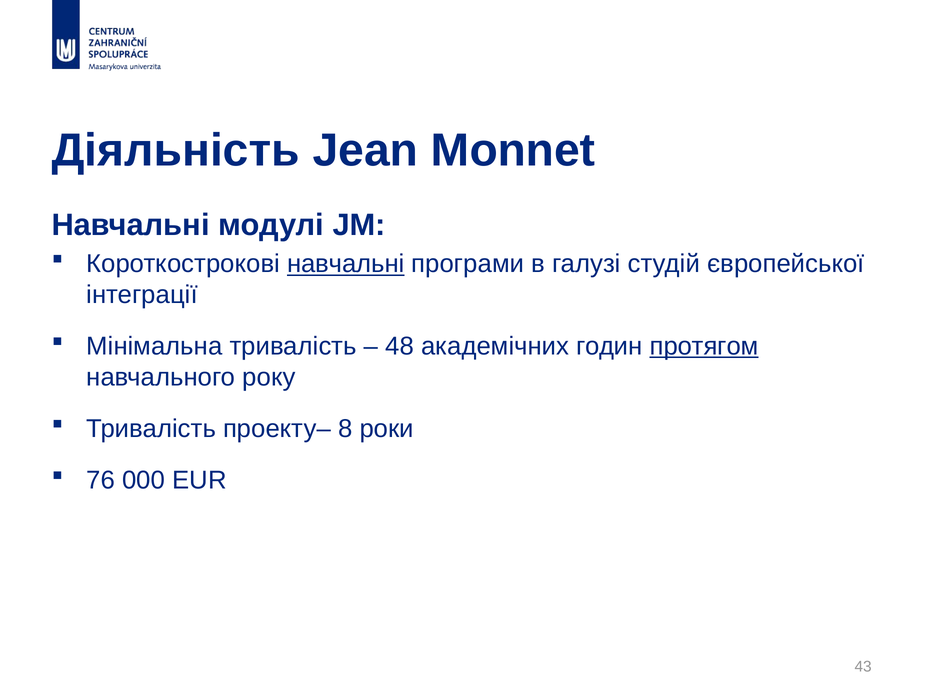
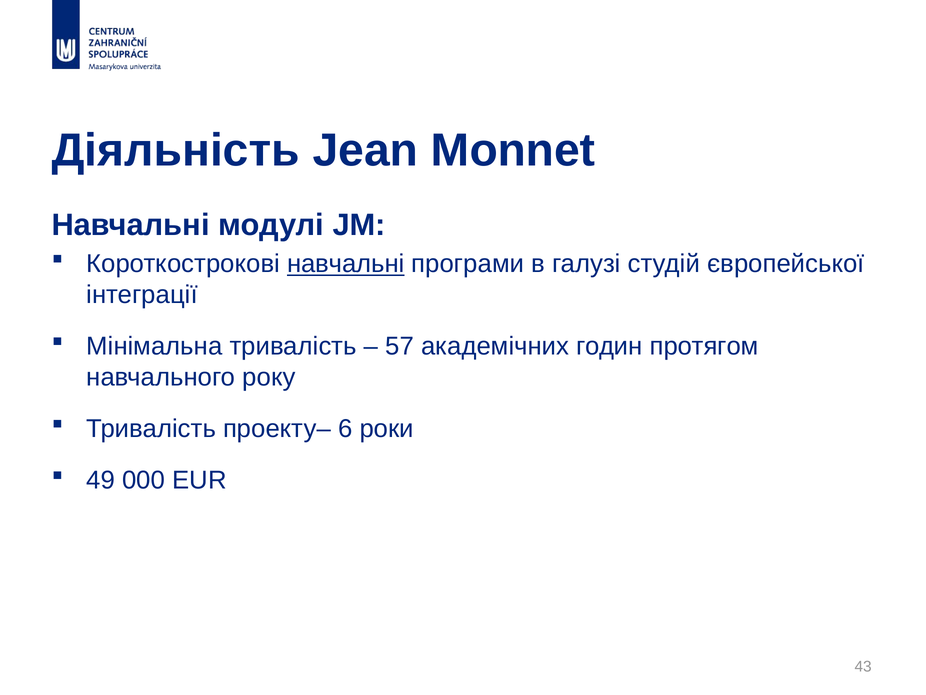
48: 48 -> 57
протягом underline: present -> none
8: 8 -> 6
76: 76 -> 49
